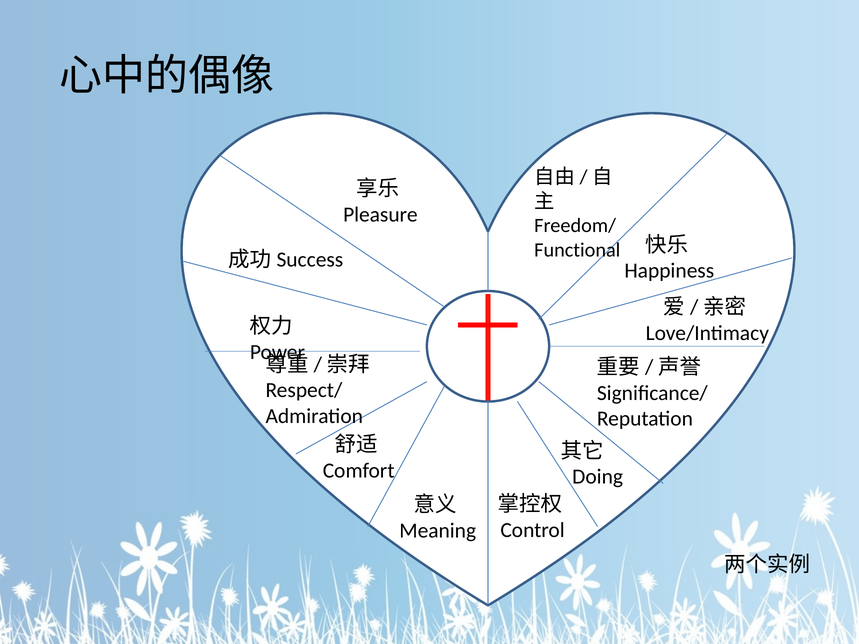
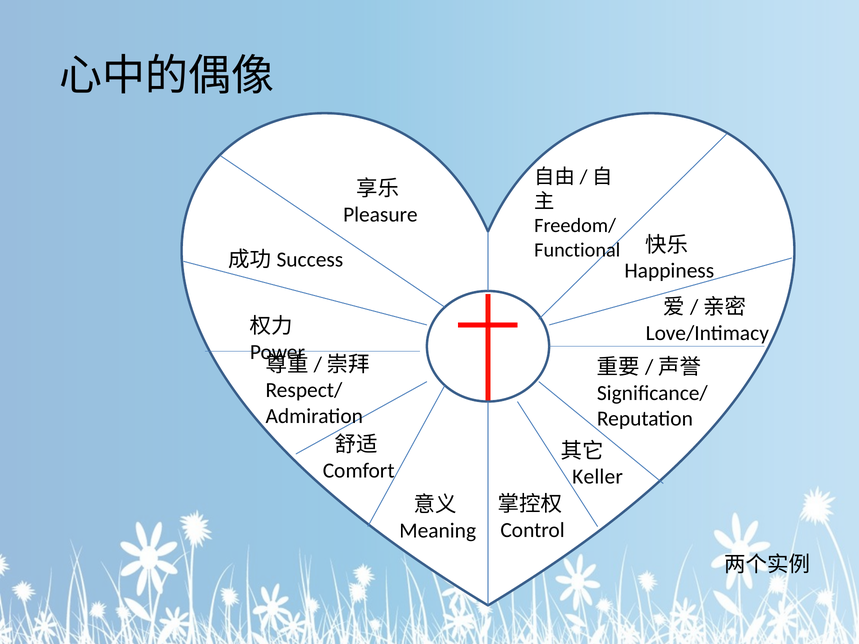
Doing: Doing -> Keller
